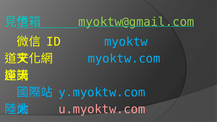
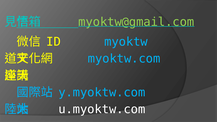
u.myoktw.com colour: pink -> white
